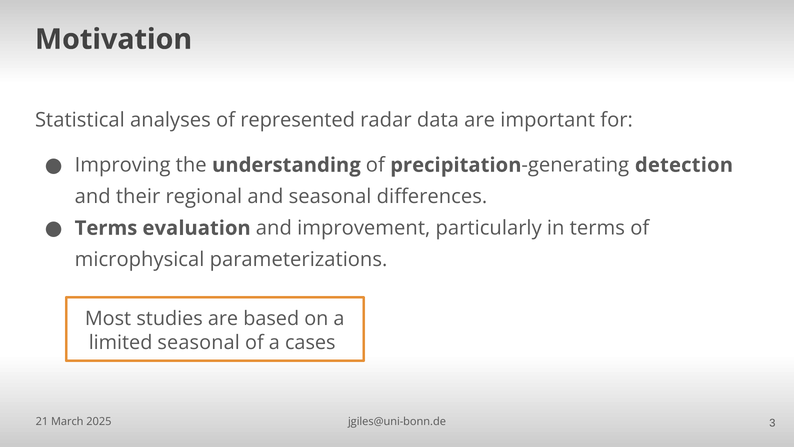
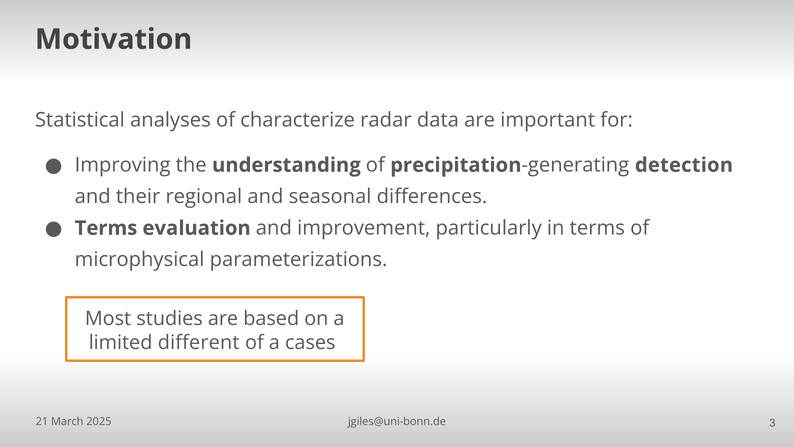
represented: represented -> characterize
limited seasonal: seasonal -> different
